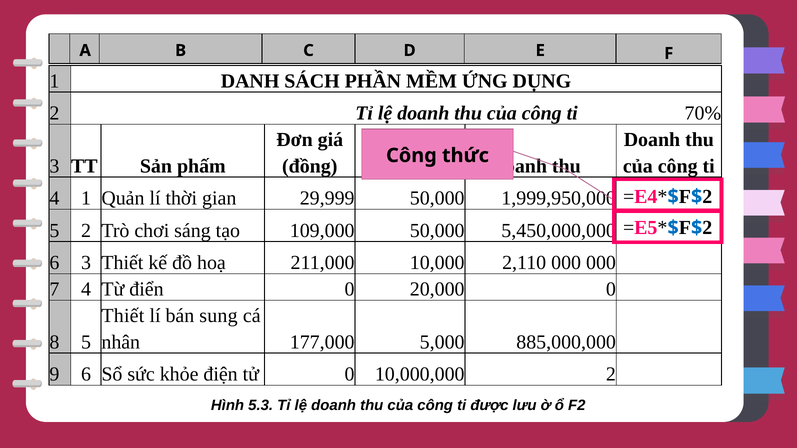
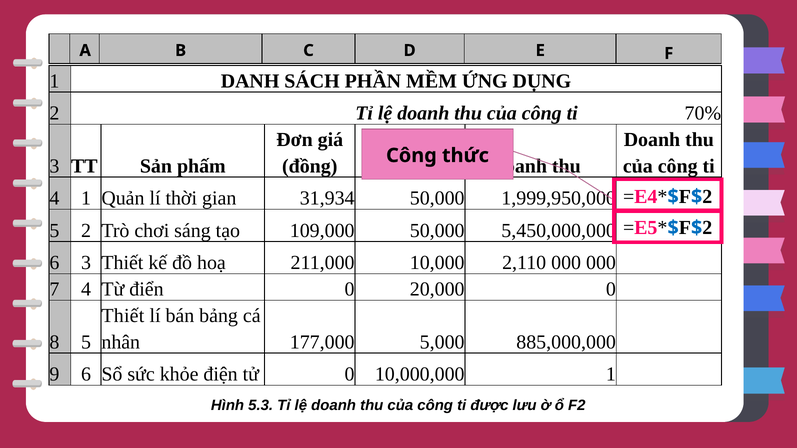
29,999: 29,999 -> 31,934
sung: sung -> bảng
10,000,000 2: 2 -> 1
